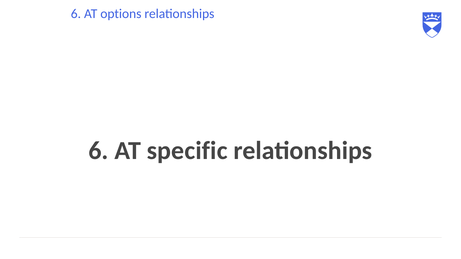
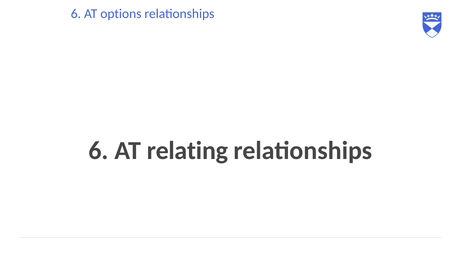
specific: specific -> relating
